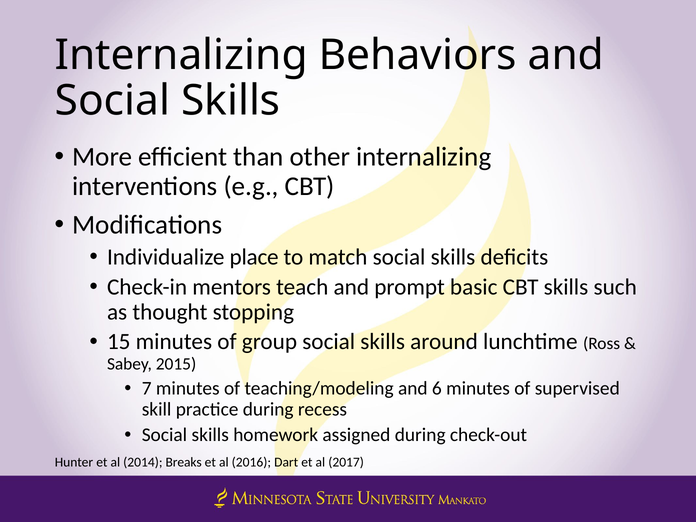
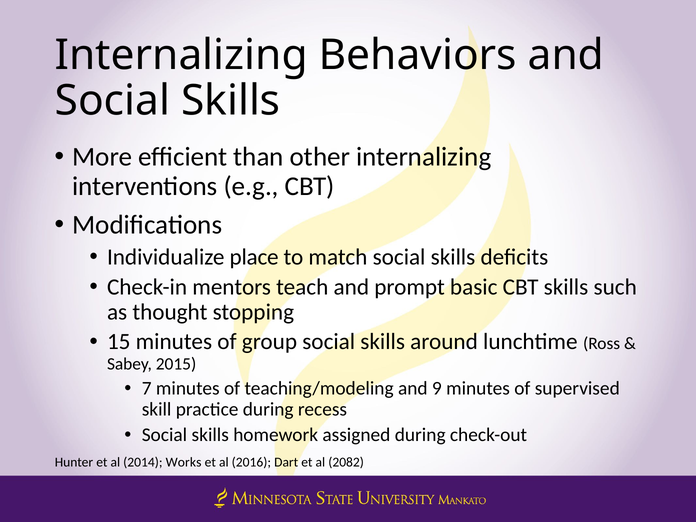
6: 6 -> 9
Breaks: Breaks -> Works
2017: 2017 -> 2082
